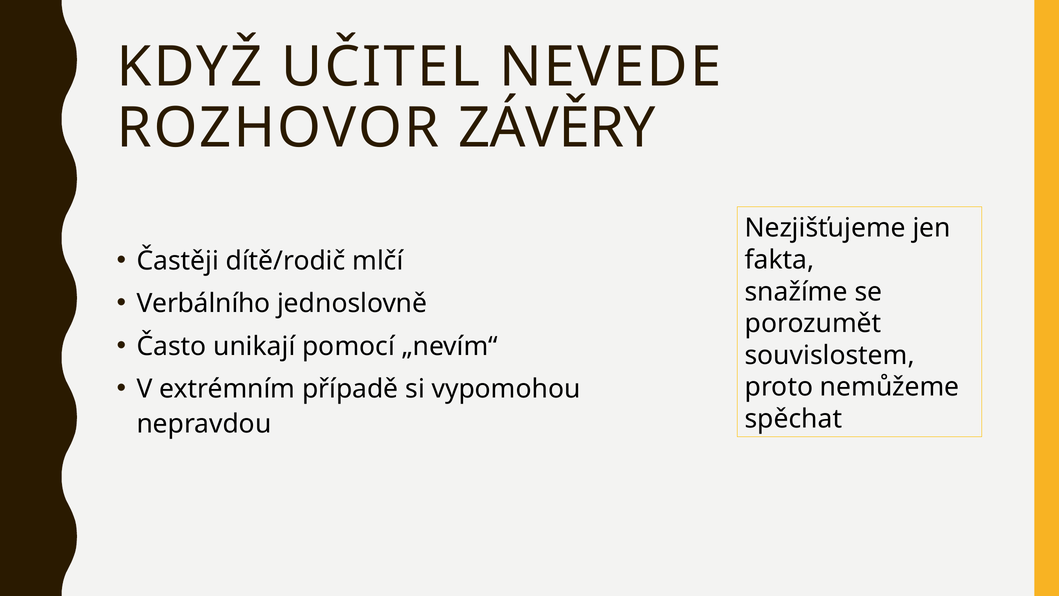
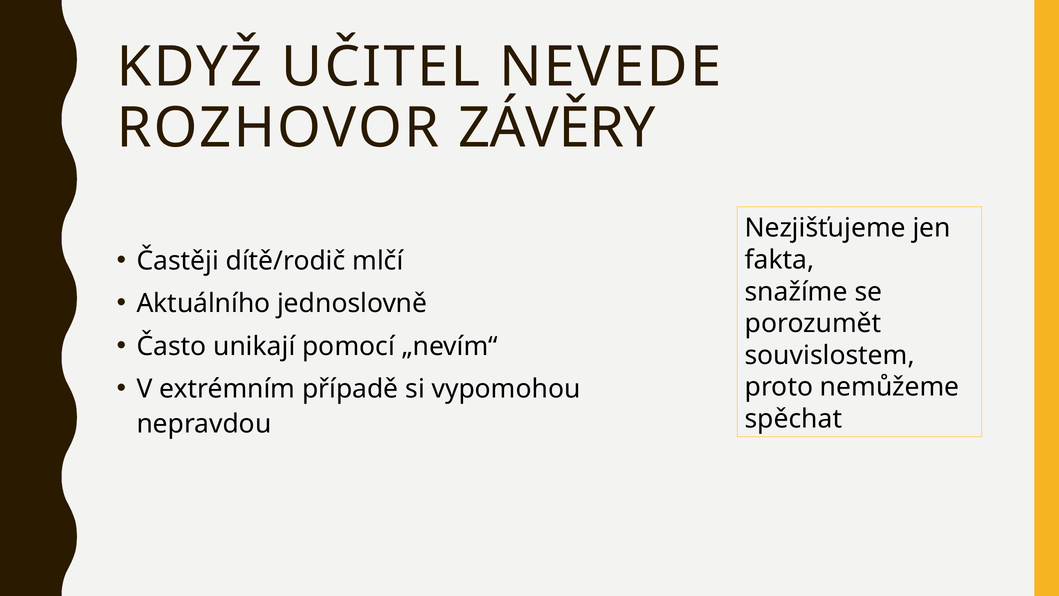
Verbálního: Verbálního -> Aktuálního
